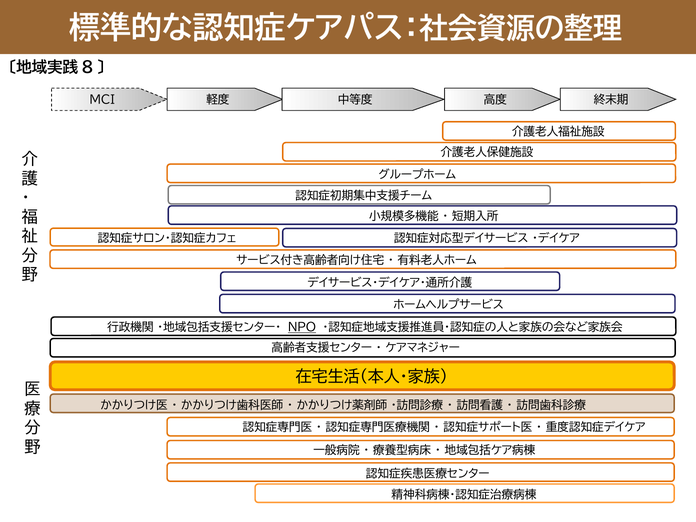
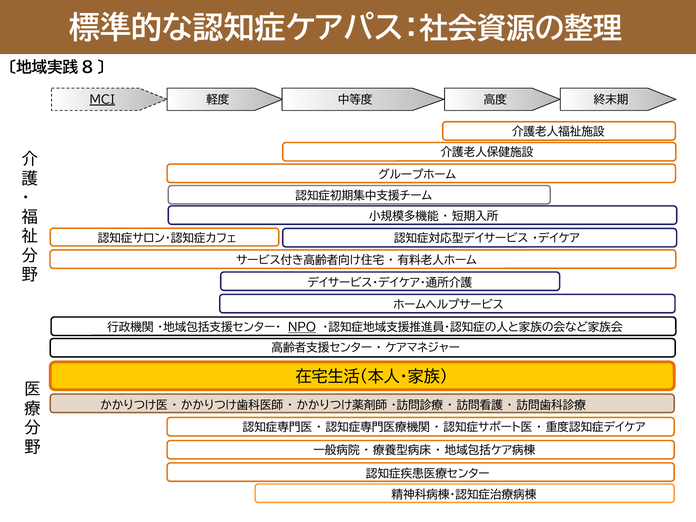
MCI underline: none -> present
